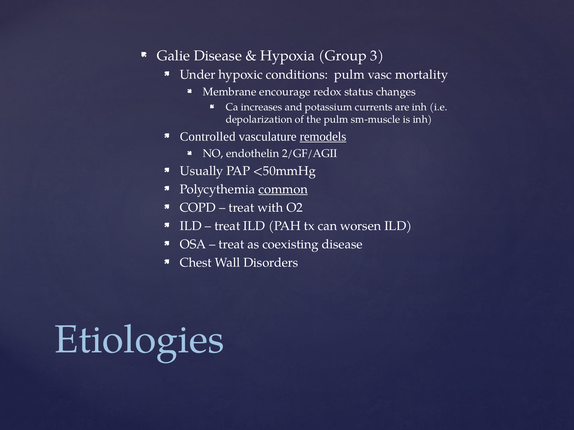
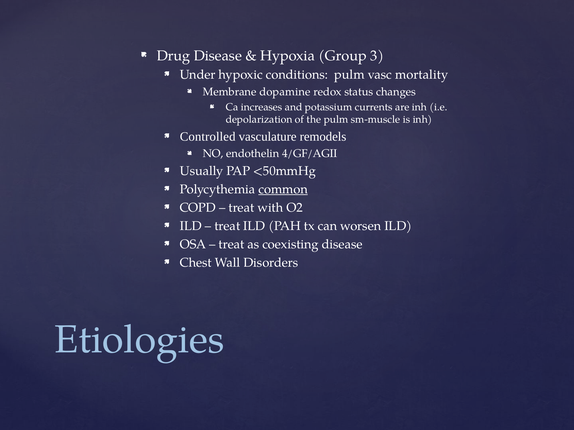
Galie: Galie -> Drug
encourage: encourage -> dopamine
remodels underline: present -> none
2/GF/AGII: 2/GF/AGII -> 4/GF/AGII
